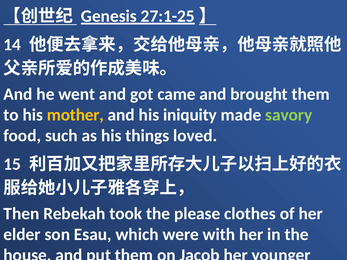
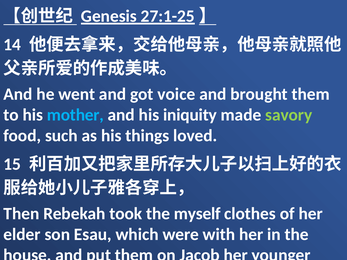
came: came -> voice
mother colour: yellow -> light blue
please: please -> myself
